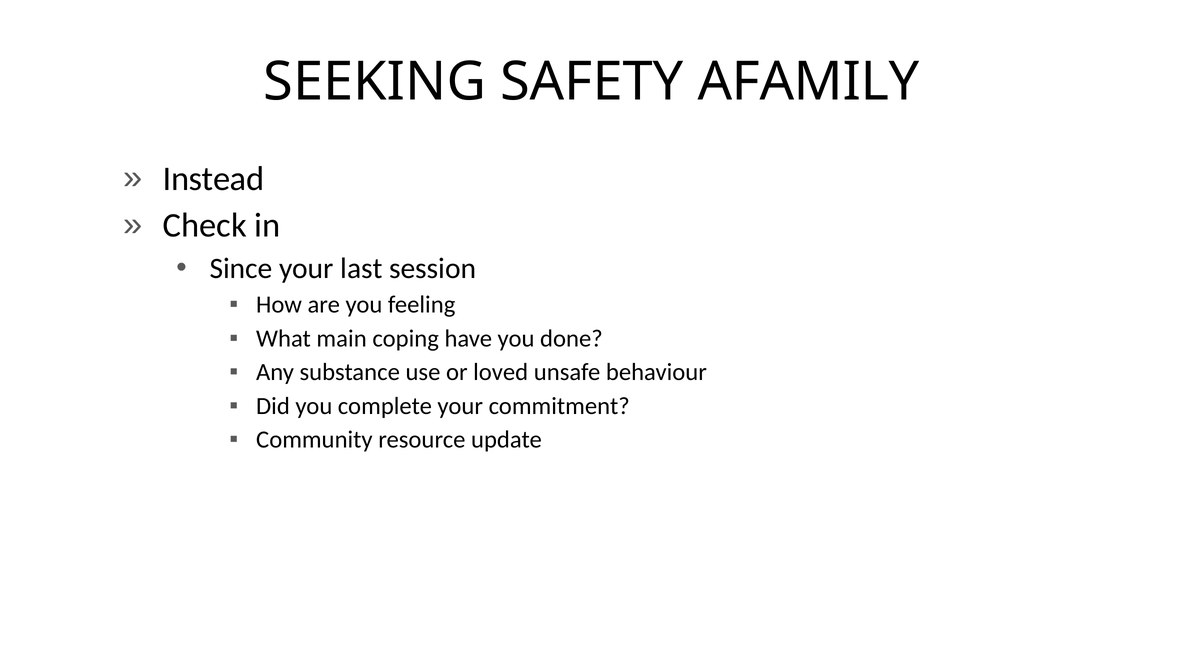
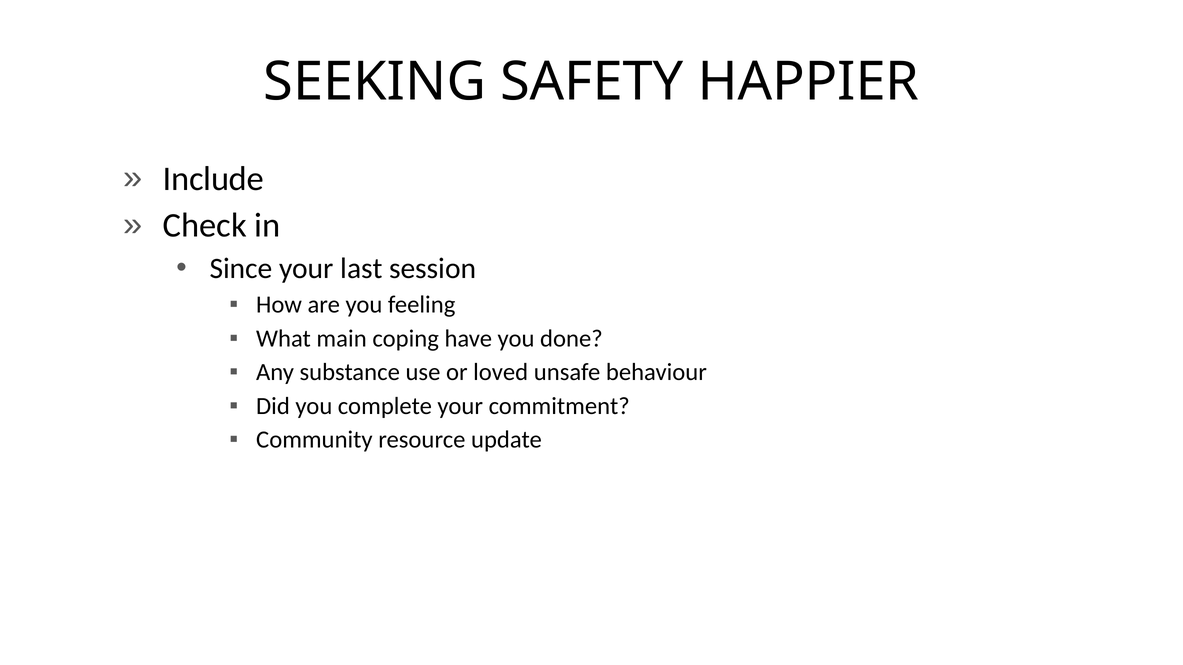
AFAMILY: AFAMILY -> HAPPIER
Instead: Instead -> Include
